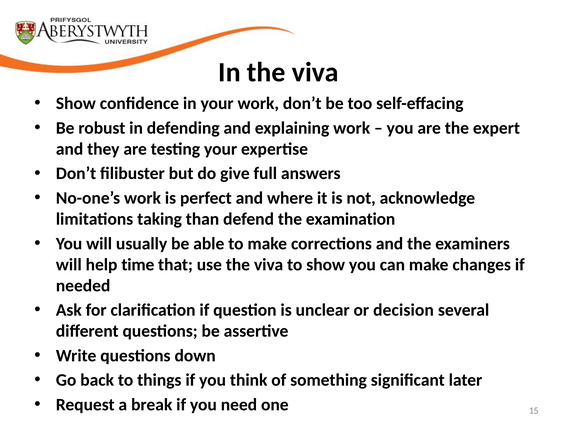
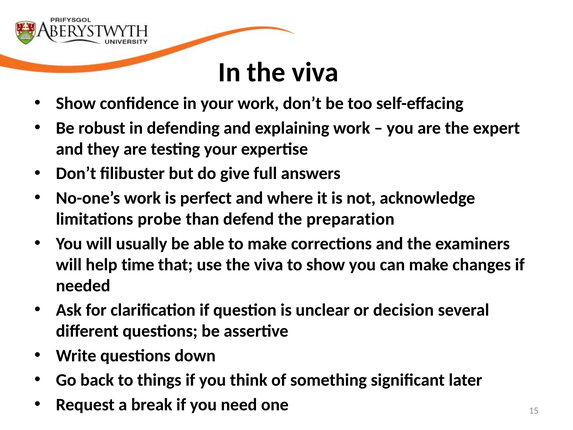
taking: taking -> probe
examination: examination -> preparation
